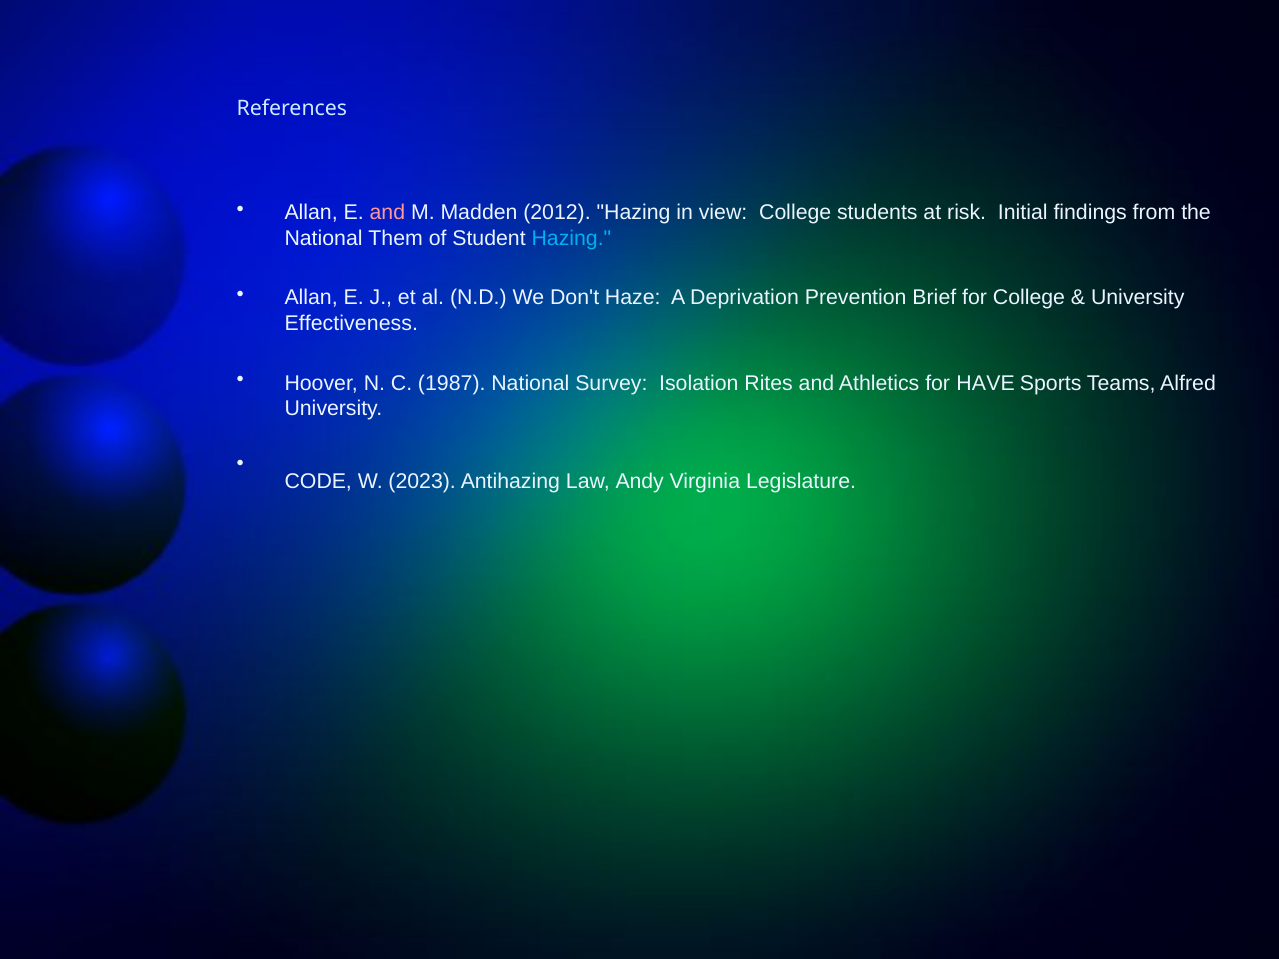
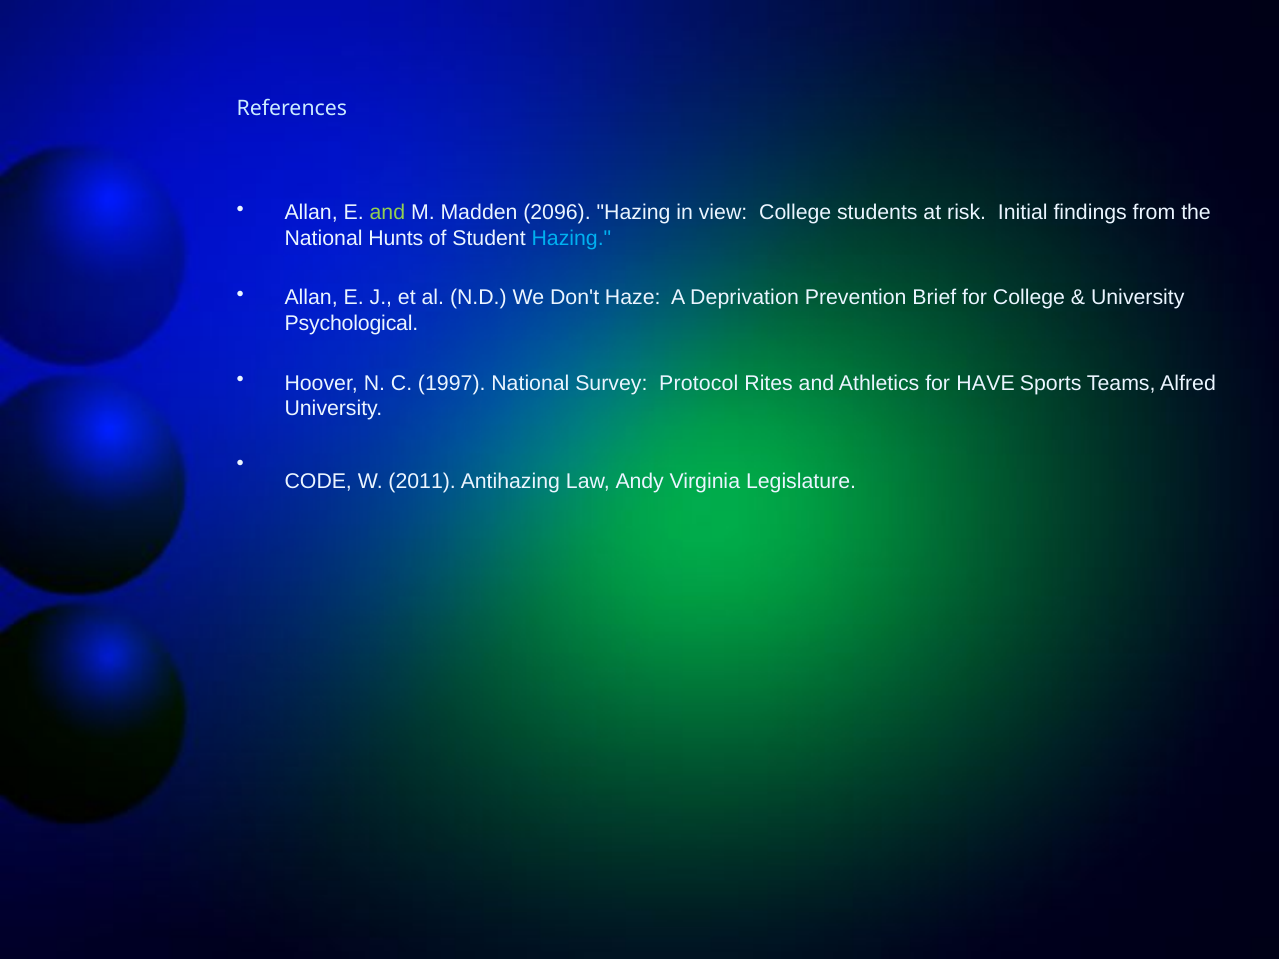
and at (387, 213) colour: pink -> light green
2012: 2012 -> 2096
Them: Them -> Hunts
Effectiveness: Effectiveness -> Psychological
1987: 1987 -> 1997
Isolation: Isolation -> Protocol
2023: 2023 -> 2011
